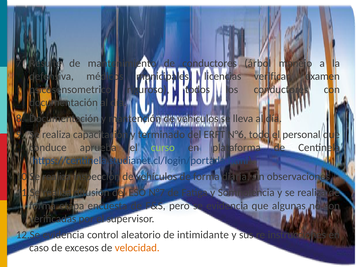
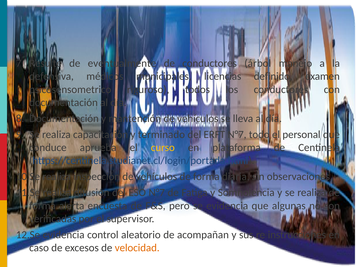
mantenimiento: mantenimiento -> eventualmente
verificar: verificar -> definido
ERFT N°6: N°6 -> N°7
curso colour: light green -> yellow
etapa: etapa -> alerta
intimidante: intimidante -> acompañan
